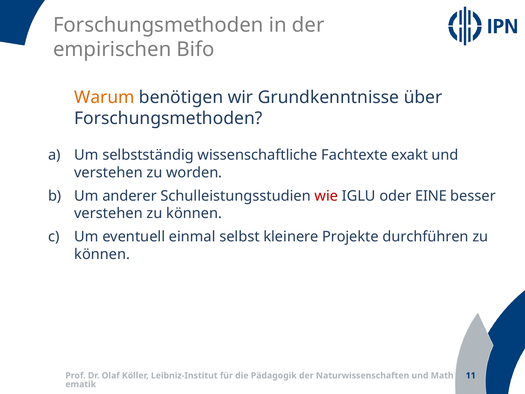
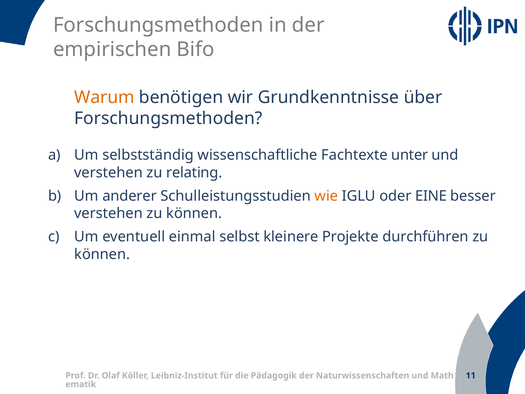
exakt: exakt -> unter
worden: worden -> relating
wie colour: red -> orange
